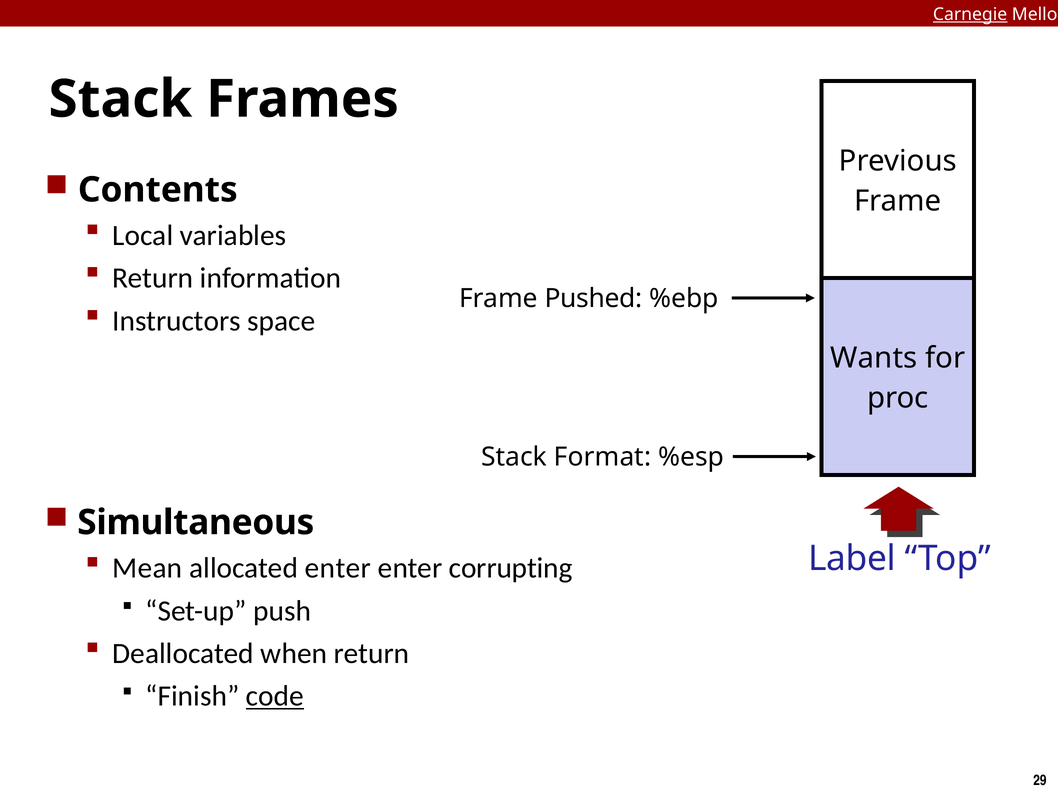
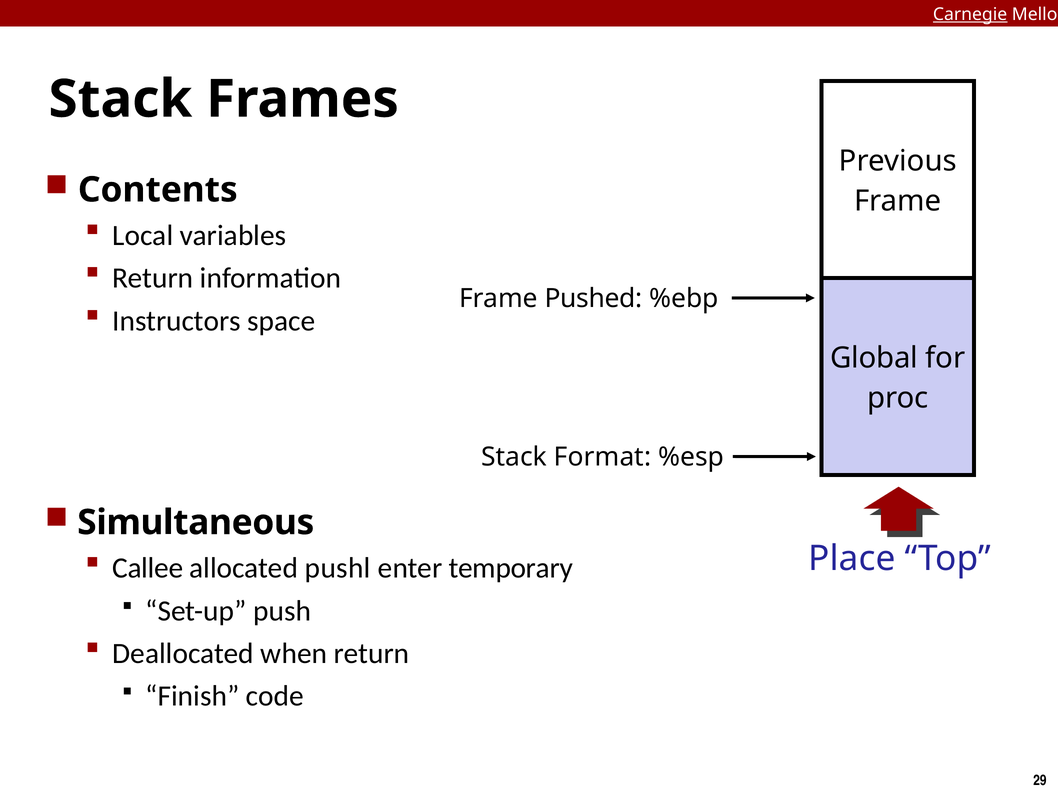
Wants: Wants -> Global
Label: Label -> Place
Mean: Mean -> Callee
allocated enter: enter -> pushl
corrupting: corrupting -> temporary
code underline: present -> none
